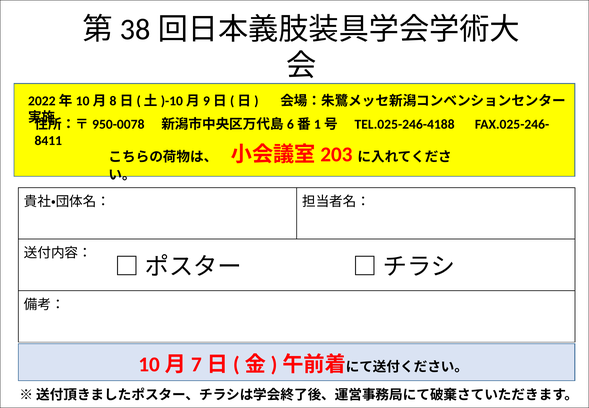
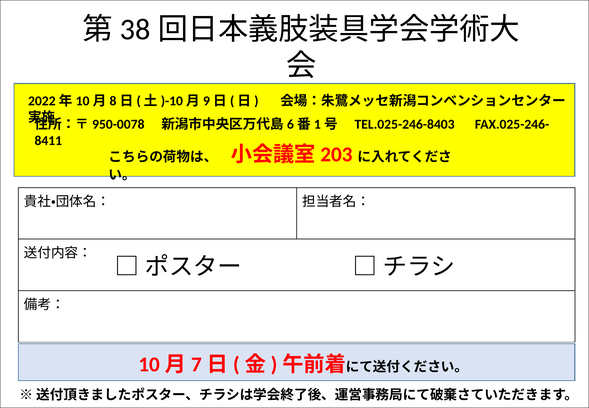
TEL.025-246-4188: TEL.025-246-4188 -> TEL.025-246-8403
